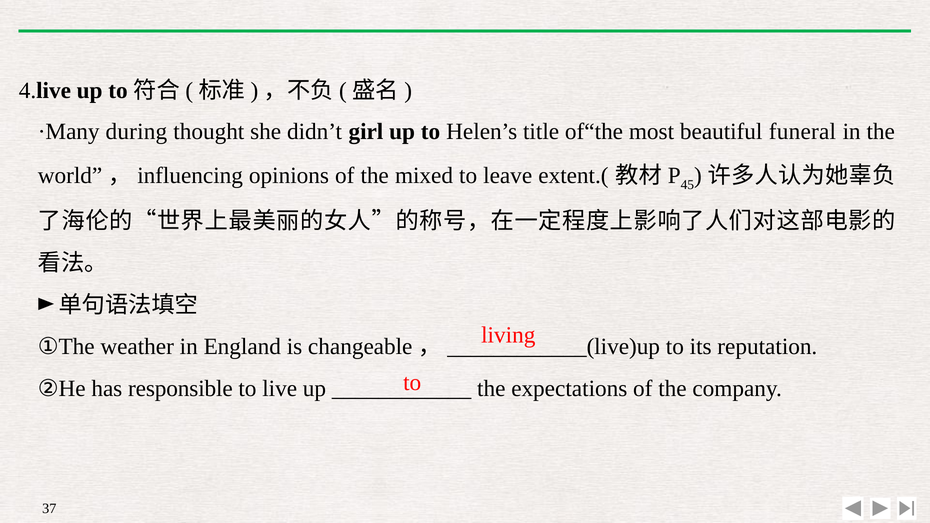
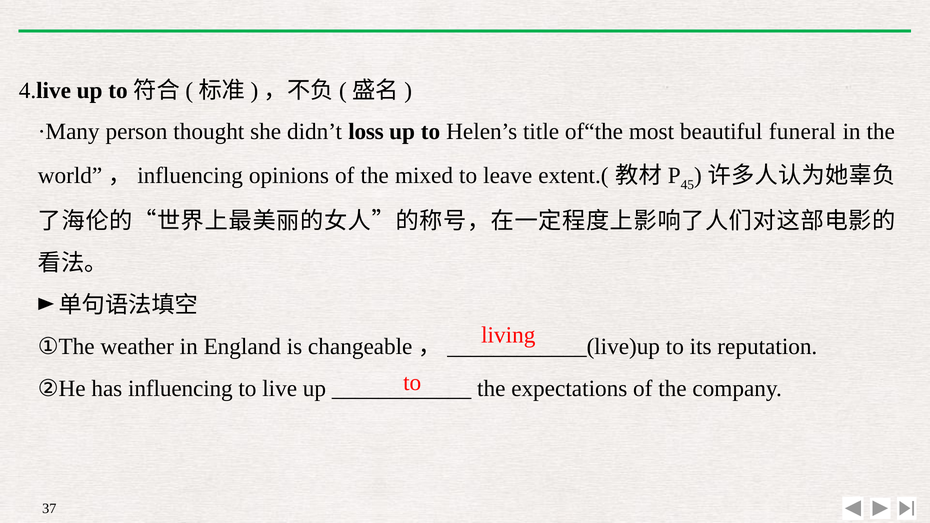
during: during -> person
girl: girl -> loss
has responsible: responsible -> influencing
